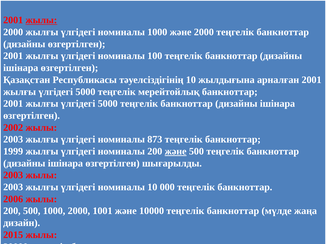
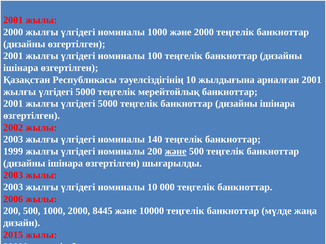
жылы at (41, 20) underline: present -> none
873: 873 -> 140
1001: 1001 -> 8445
